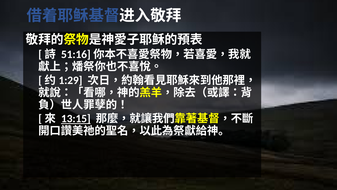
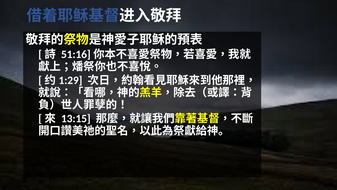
13:15 underline: present -> none
